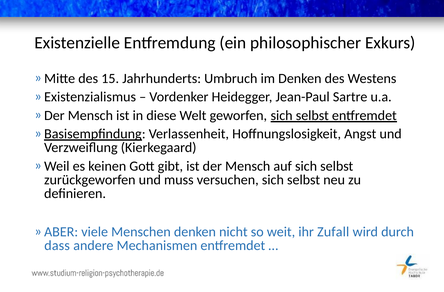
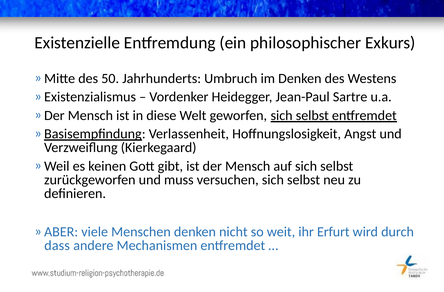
15: 15 -> 50
Zufall: Zufall -> Erfurt
